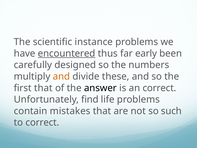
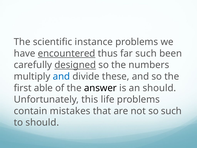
far early: early -> such
designed underline: none -> present
and at (61, 76) colour: orange -> blue
first that: that -> able
an correct: correct -> should
find: find -> this
to correct: correct -> should
